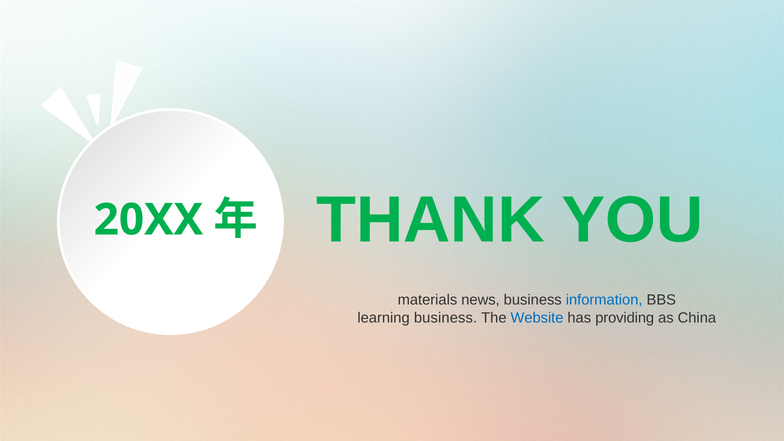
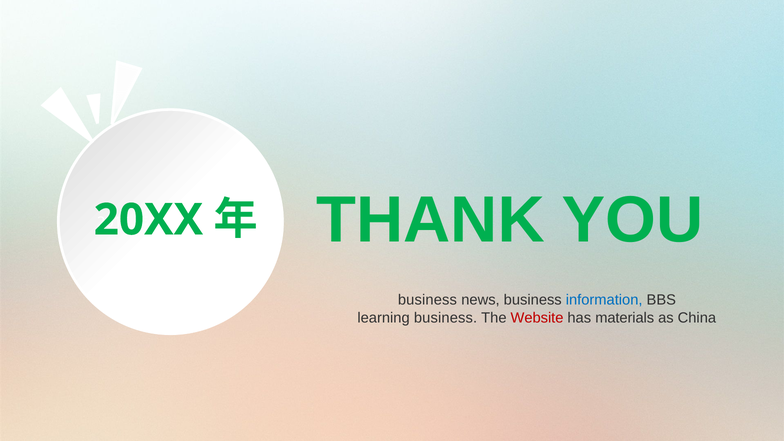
materials at (427, 300): materials -> business
Website colour: blue -> red
providing: providing -> materials
